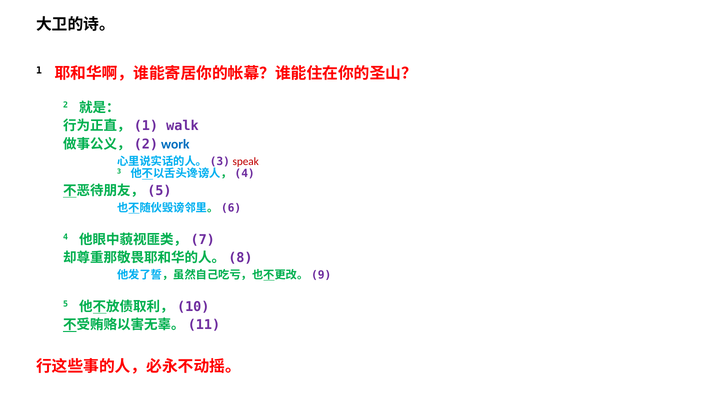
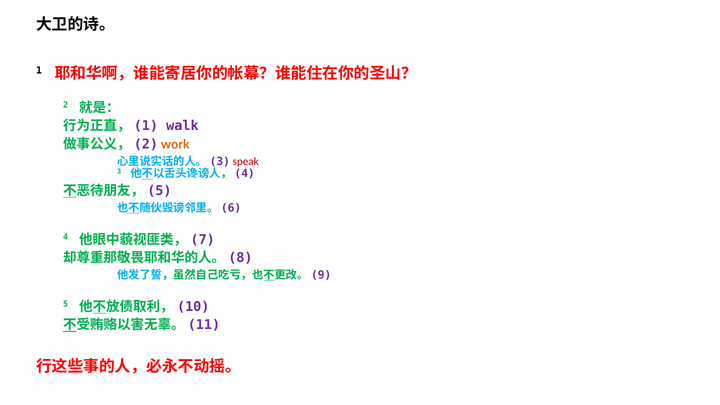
work colour: blue -> orange
